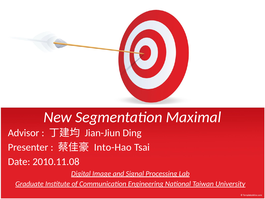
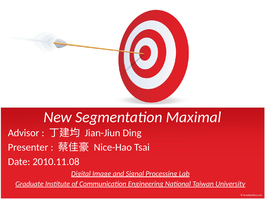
Into-Hao: Into-Hao -> Nice-Hao
